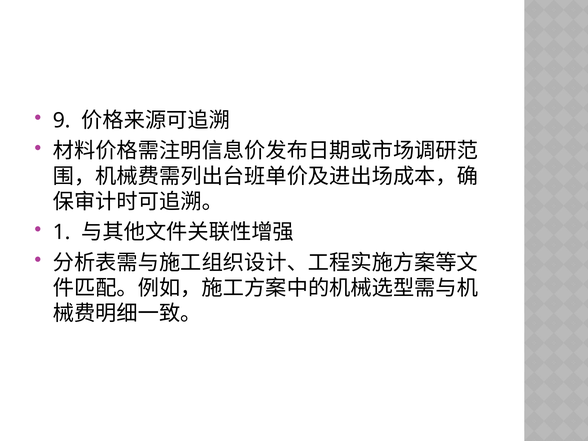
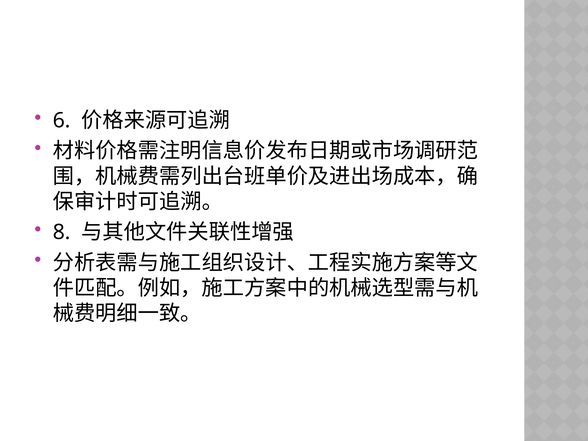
9: 9 -> 6
1: 1 -> 8
